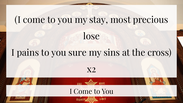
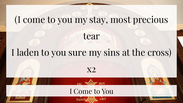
lose: lose -> tear
pains: pains -> laden
